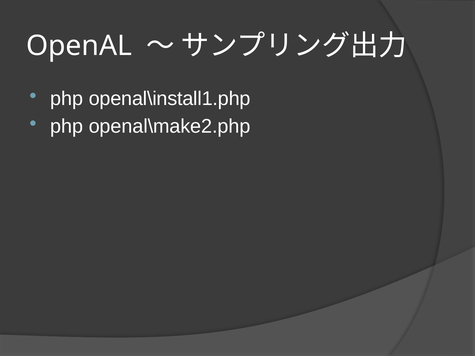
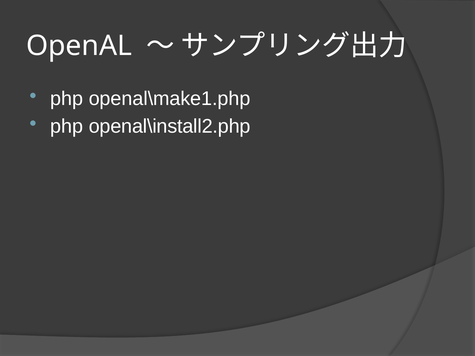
openal\install1.php: openal\install1.php -> openal\make1.php
openal\make2.php: openal\make2.php -> openal\install2.php
